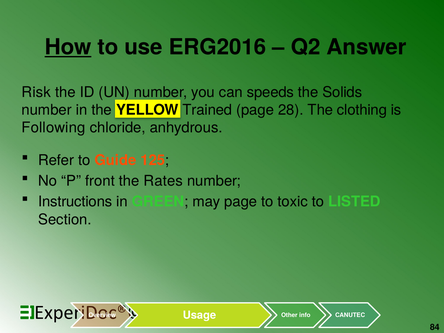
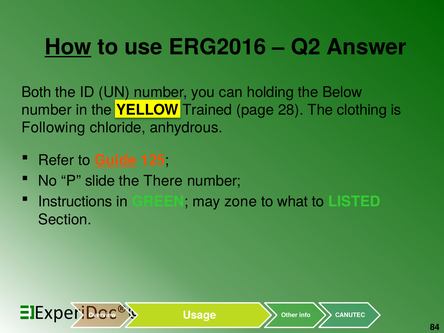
Risk: Risk -> Both
speeds: speeds -> holding
Solids: Solids -> Below
Guide underline: none -> present
front: front -> slide
Rates: Rates -> There
may page: page -> zone
toxic: toxic -> what
